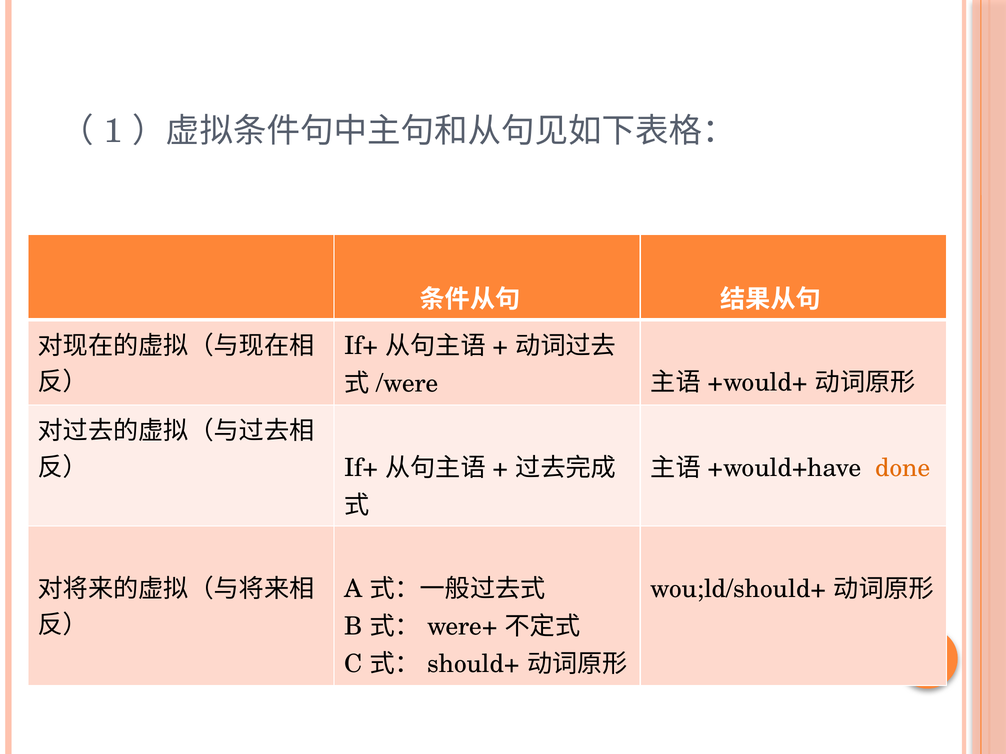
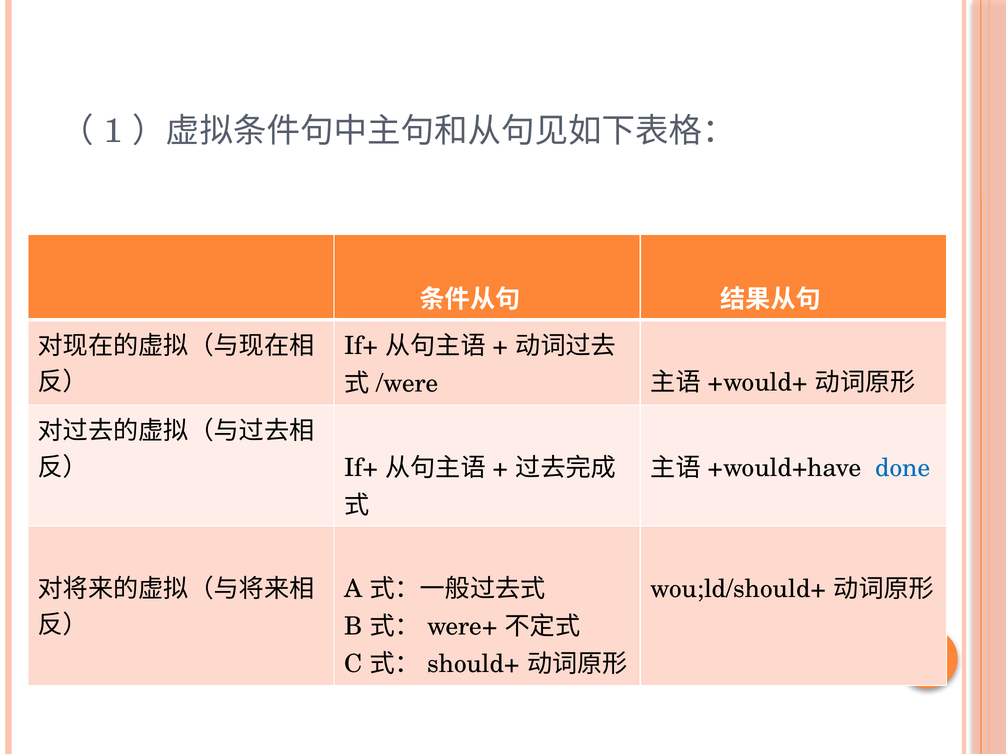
done colour: orange -> blue
